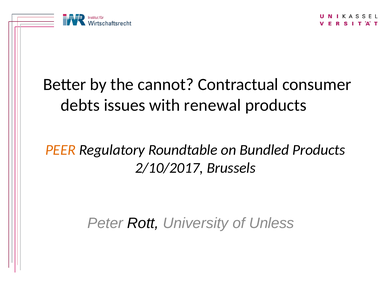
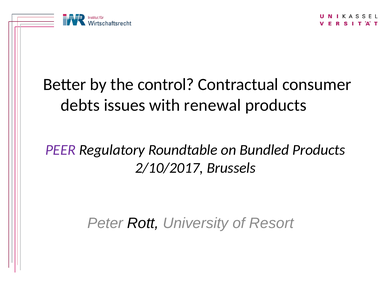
cannot: cannot -> control
PEER colour: orange -> purple
Unless: Unless -> Resort
